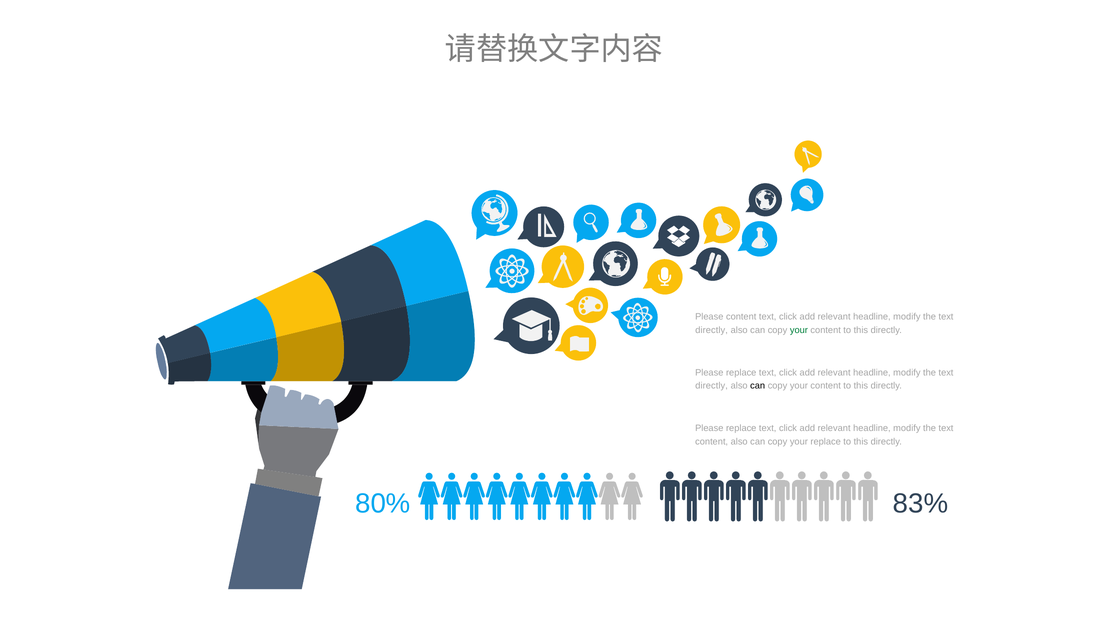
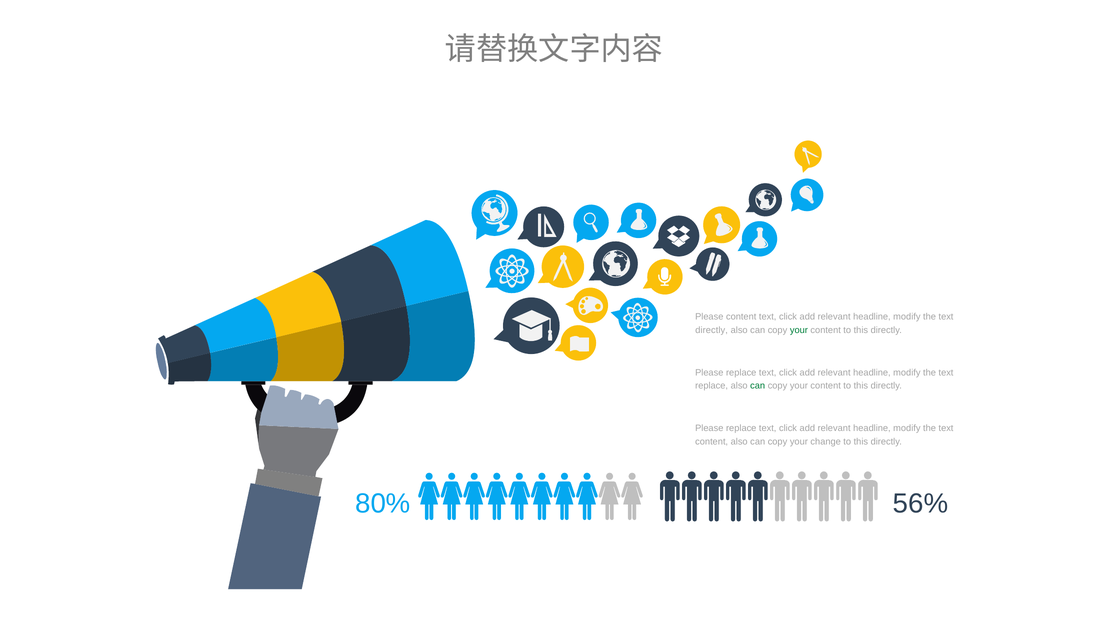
directly at (712, 386): directly -> replace
can at (758, 386) colour: black -> green
your replace: replace -> change
83%: 83% -> 56%
